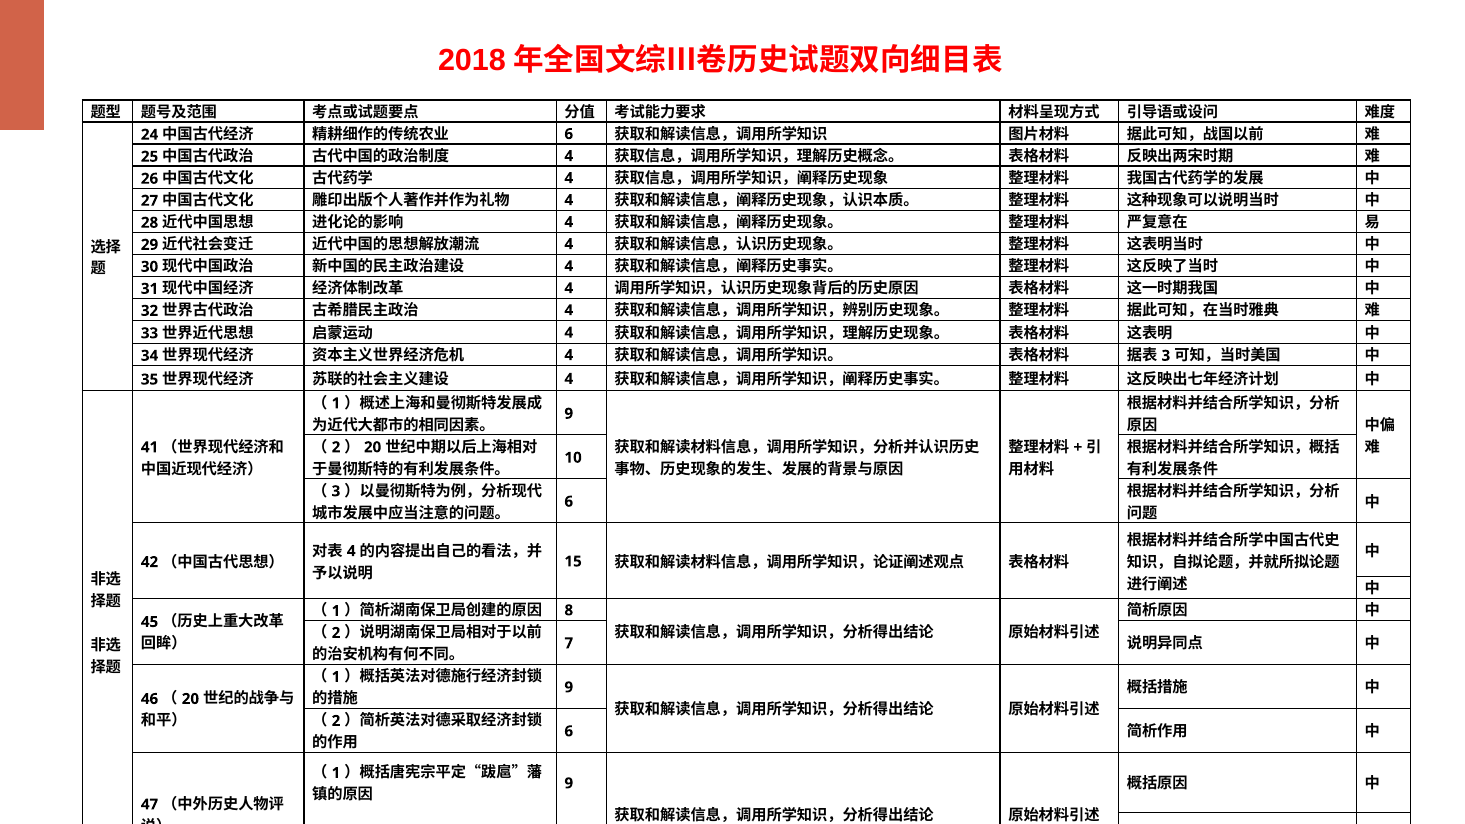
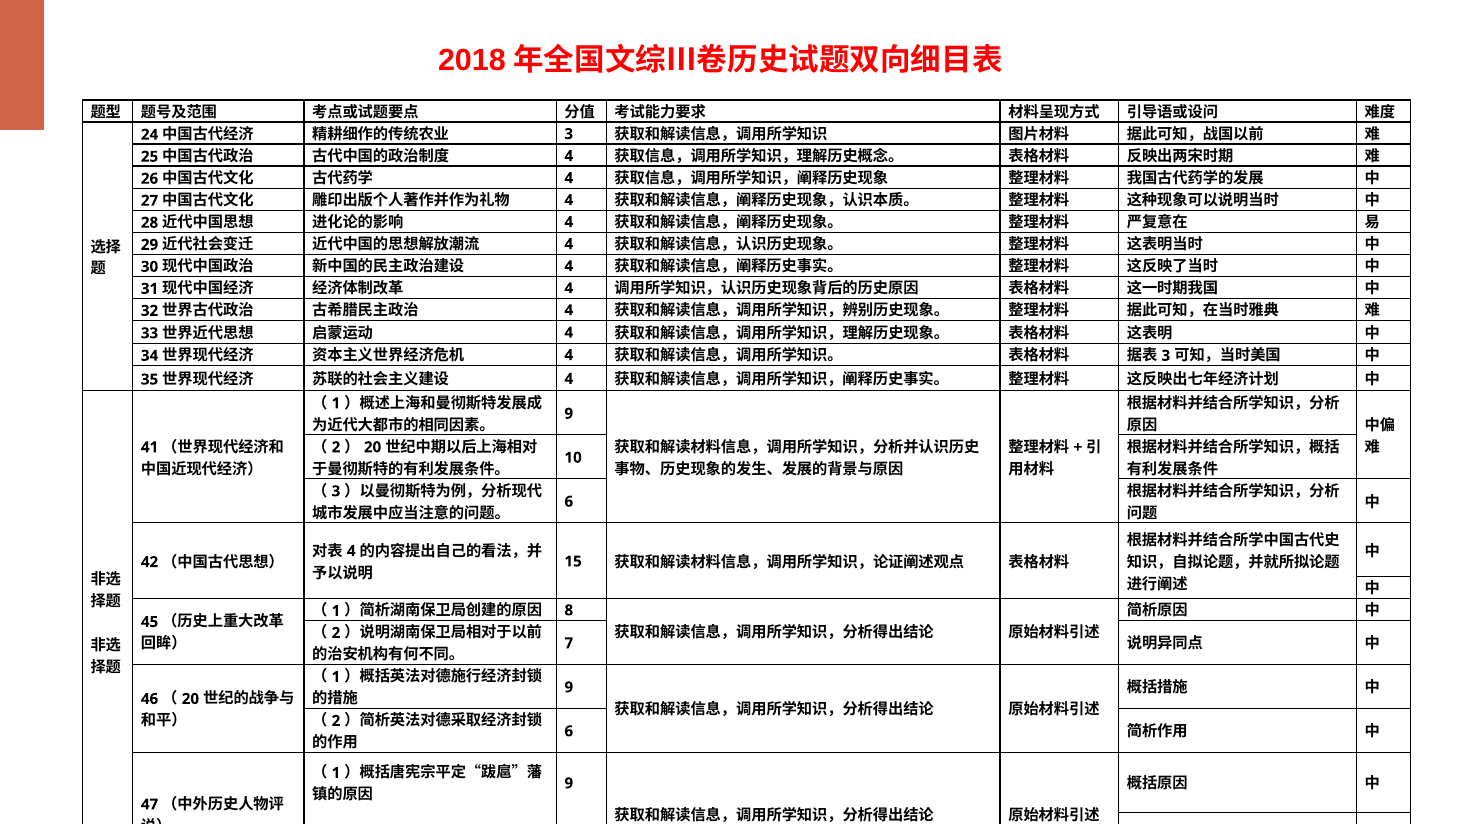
6 at (569, 134): 6 -> 3
